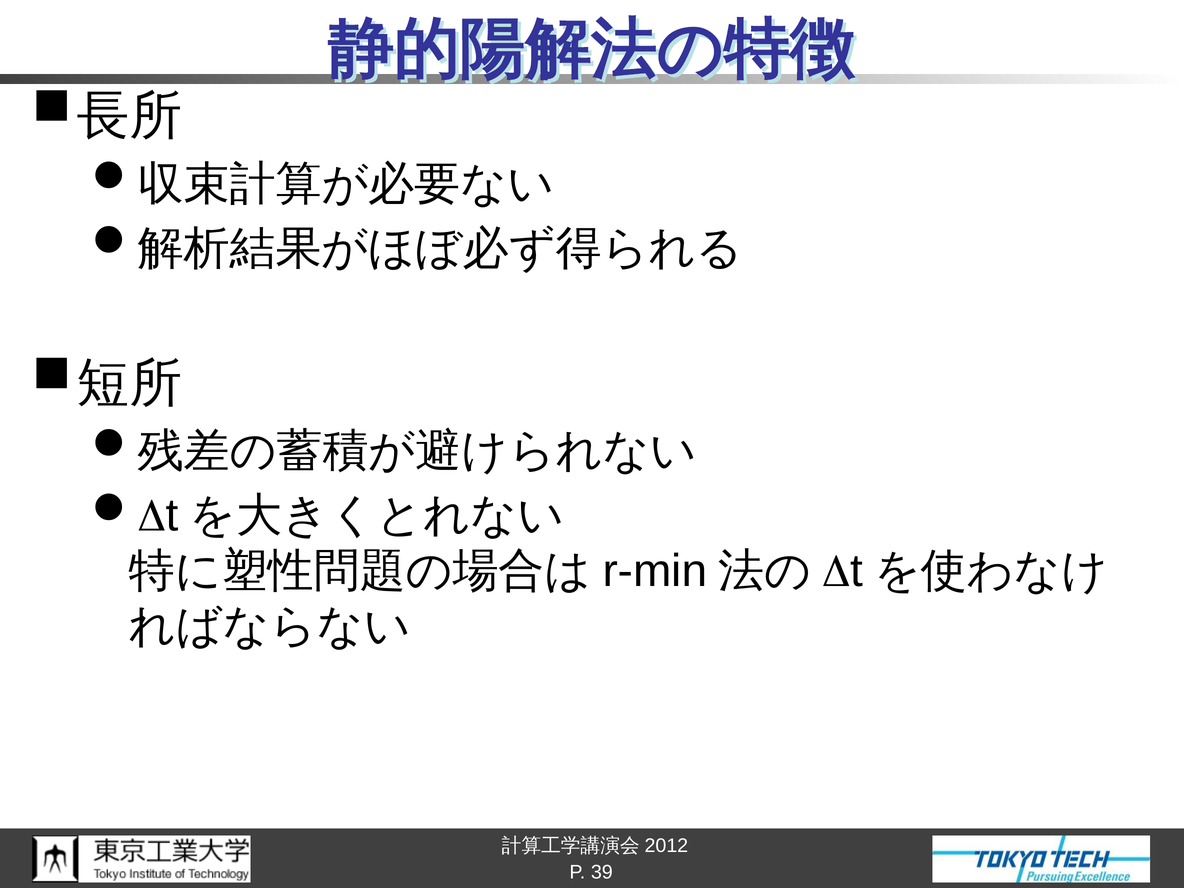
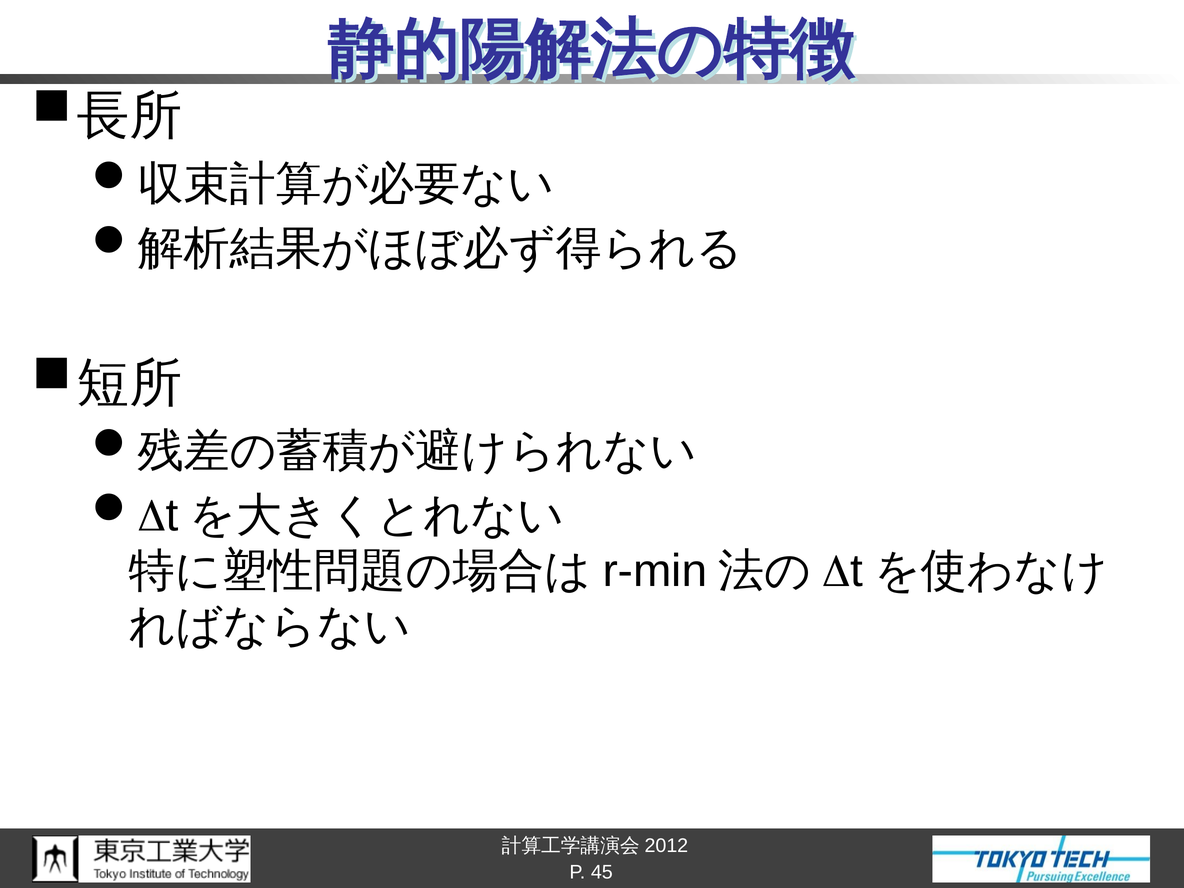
39: 39 -> 45
